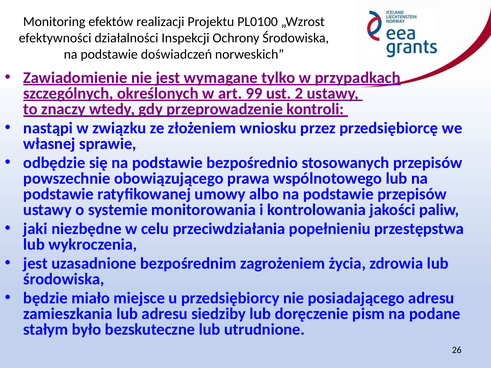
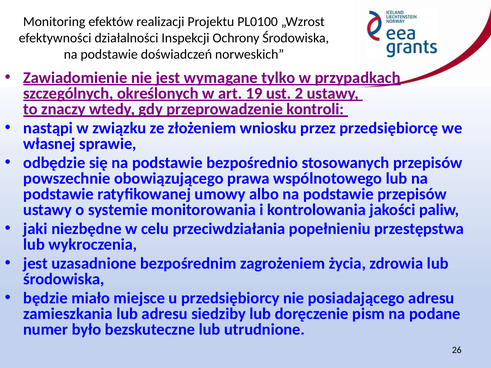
99: 99 -> 19
stałym: stałym -> numer
